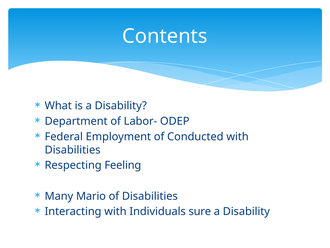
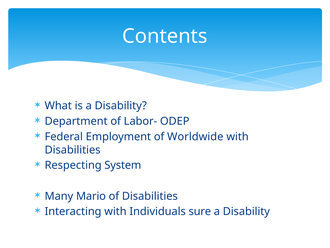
Conducted: Conducted -> Worldwide
Feeling: Feeling -> System
